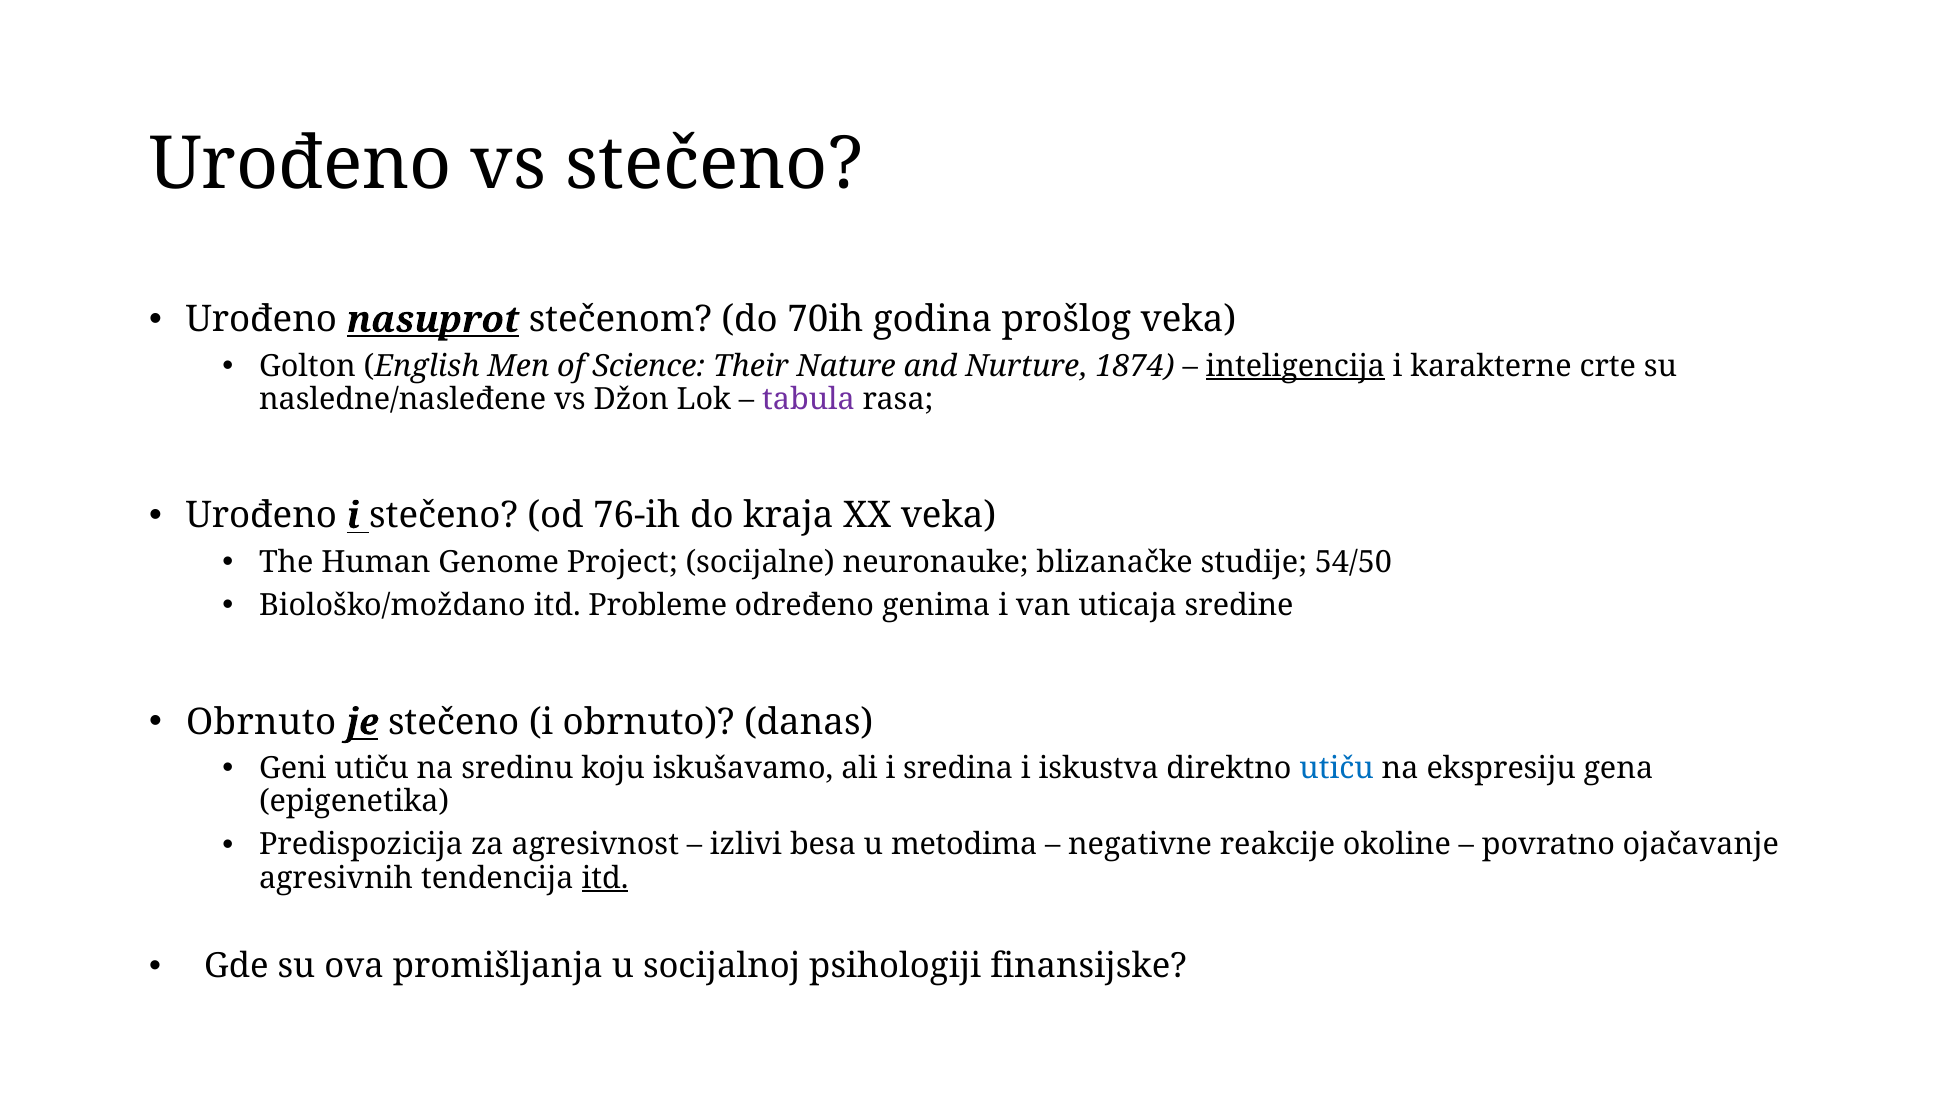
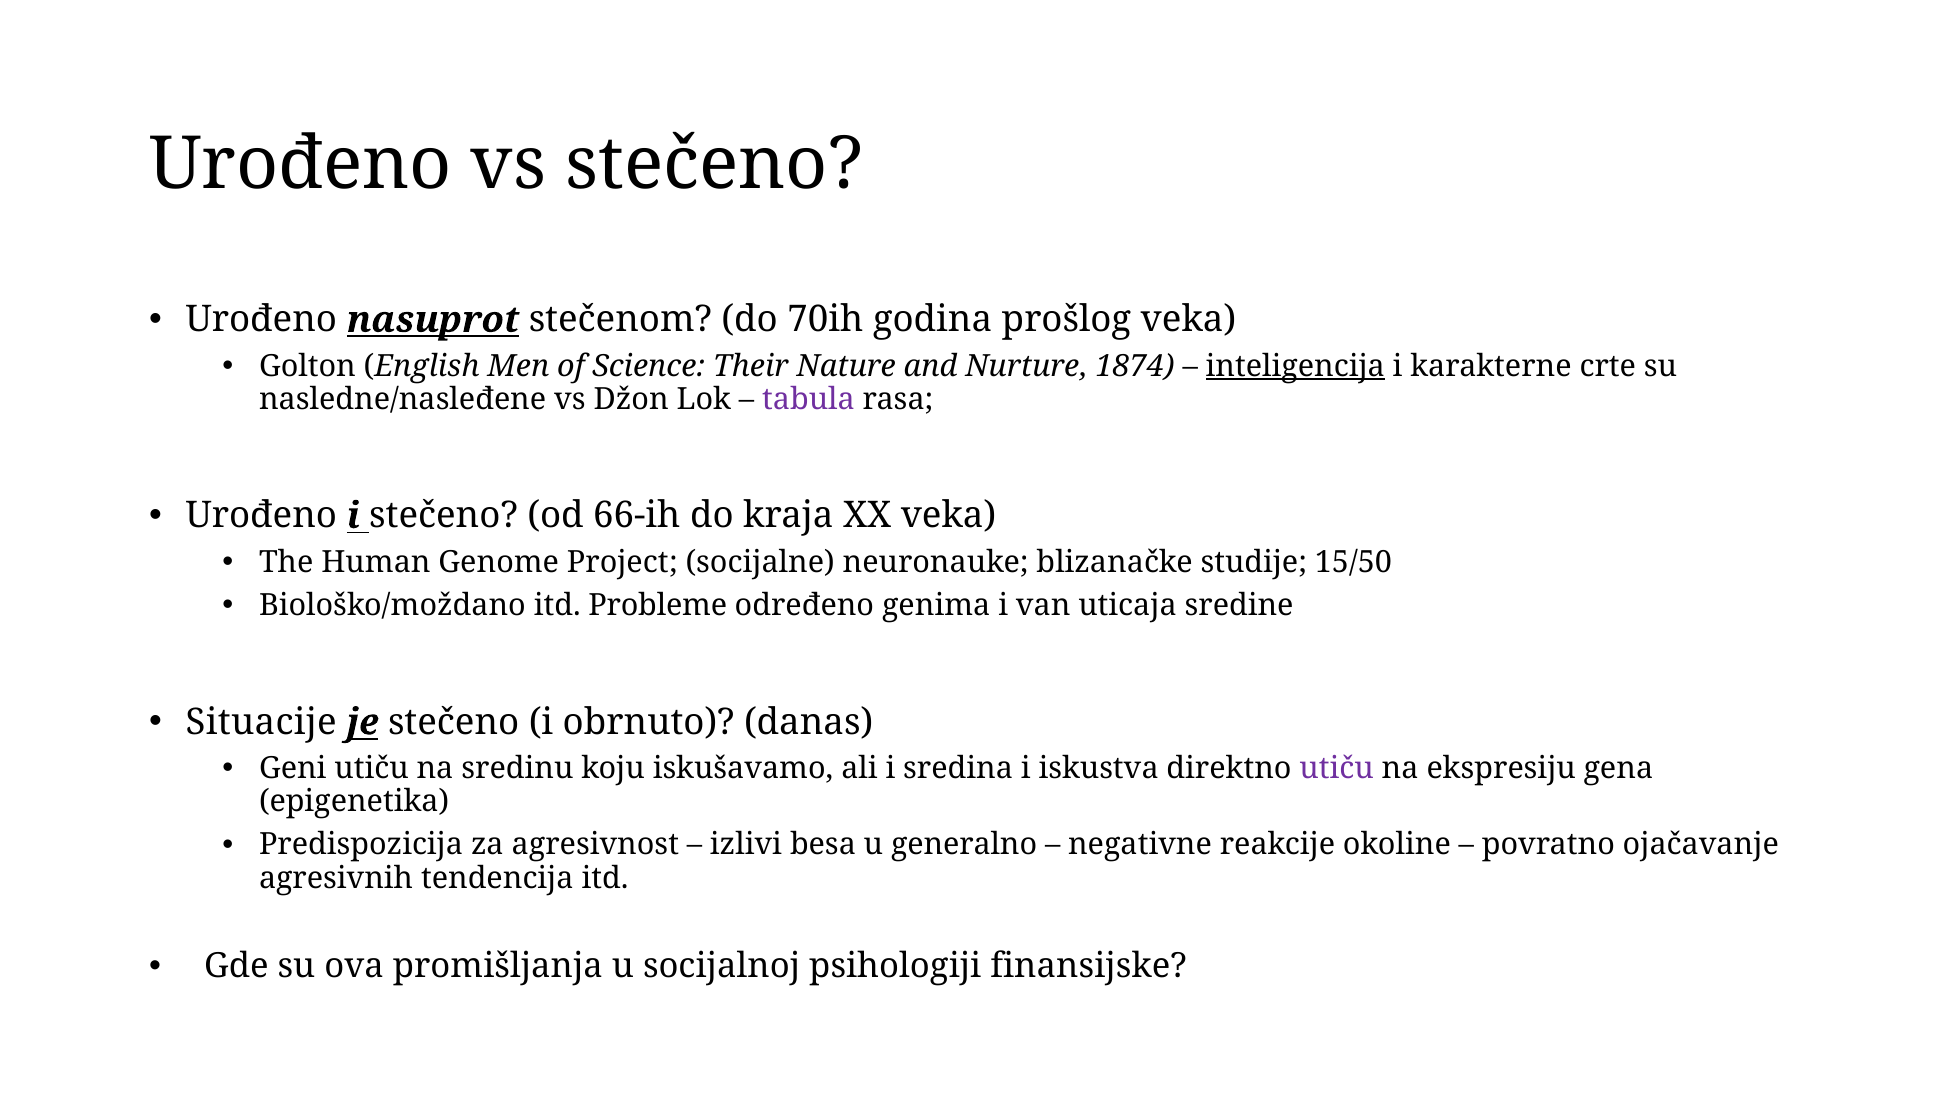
76-ih: 76-ih -> 66-ih
54/50: 54/50 -> 15/50
Obrnuto at (261, 722): Obrnuto -> Situacije
utiču at (1337, 768) colour: blue -> purple
metodima: metodima -> generalno
itd at (605, 878) underline: present -> none
